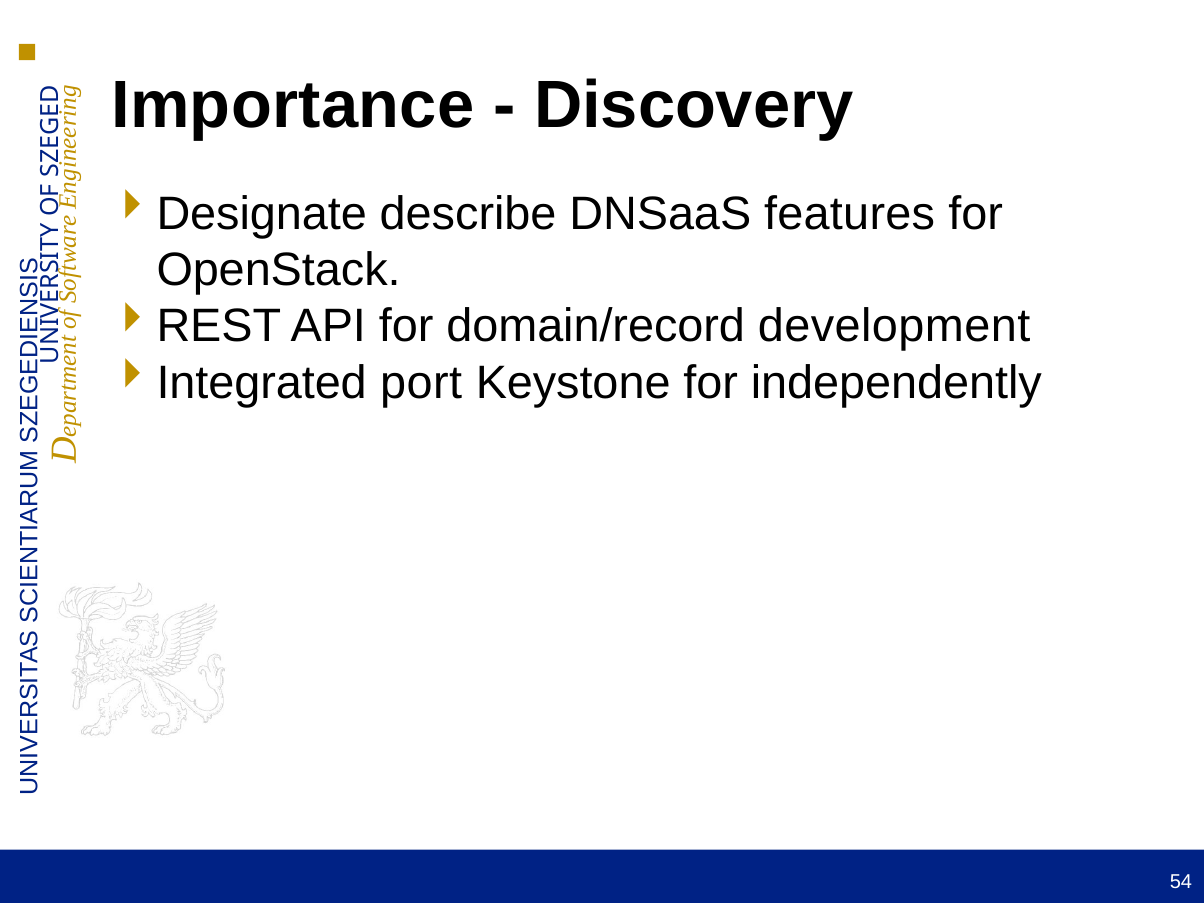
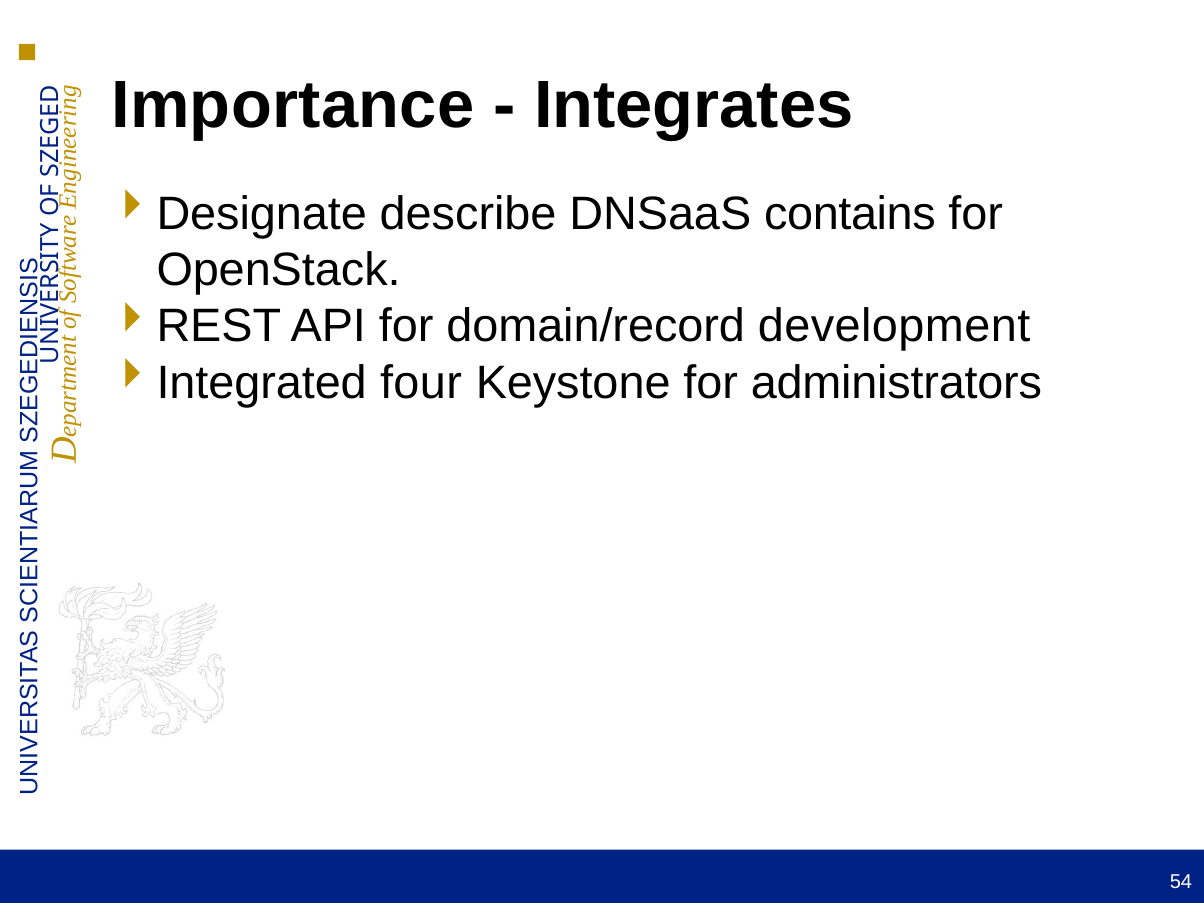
Discovery: Discovery -> Integrates
features: features -> contains
port: port -> four
independently: independently -> administrators
